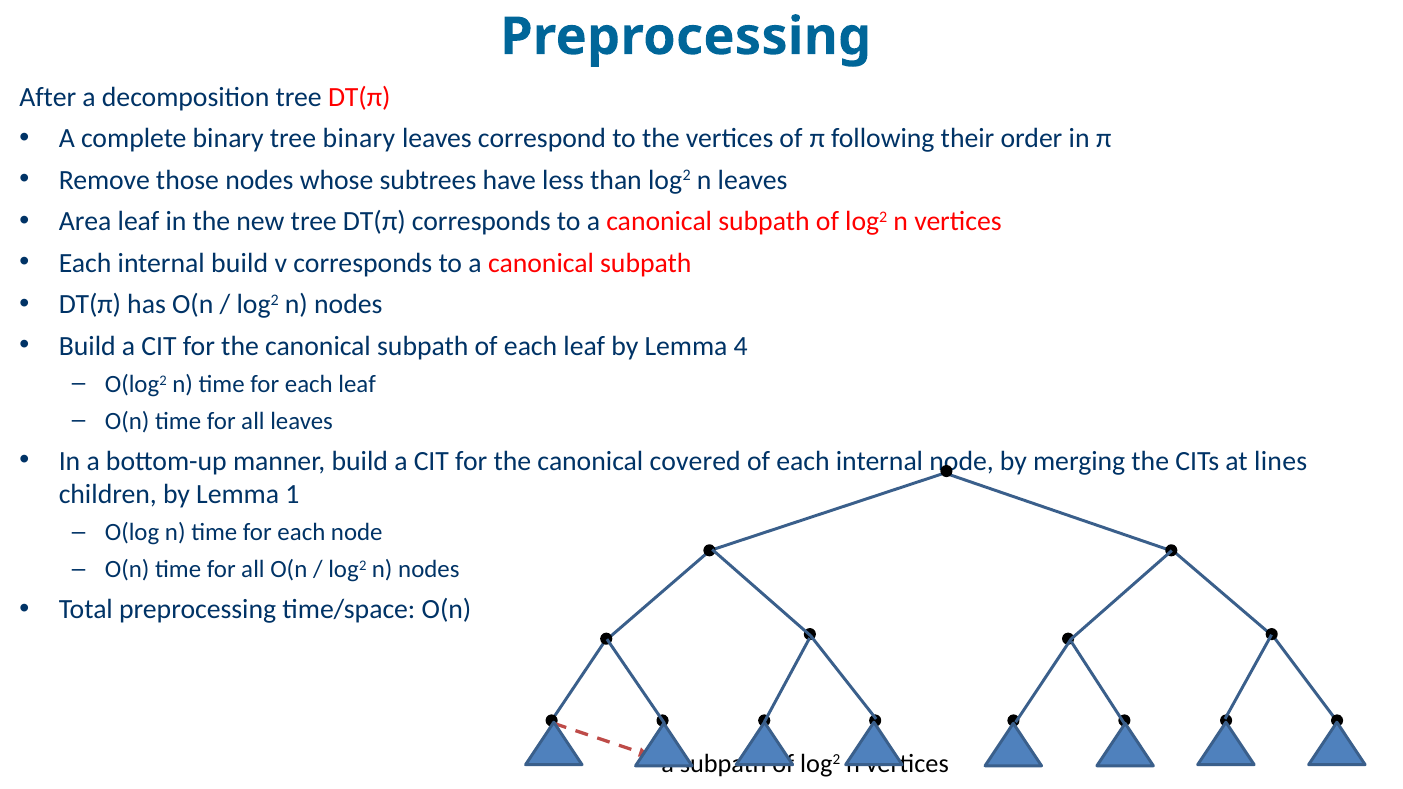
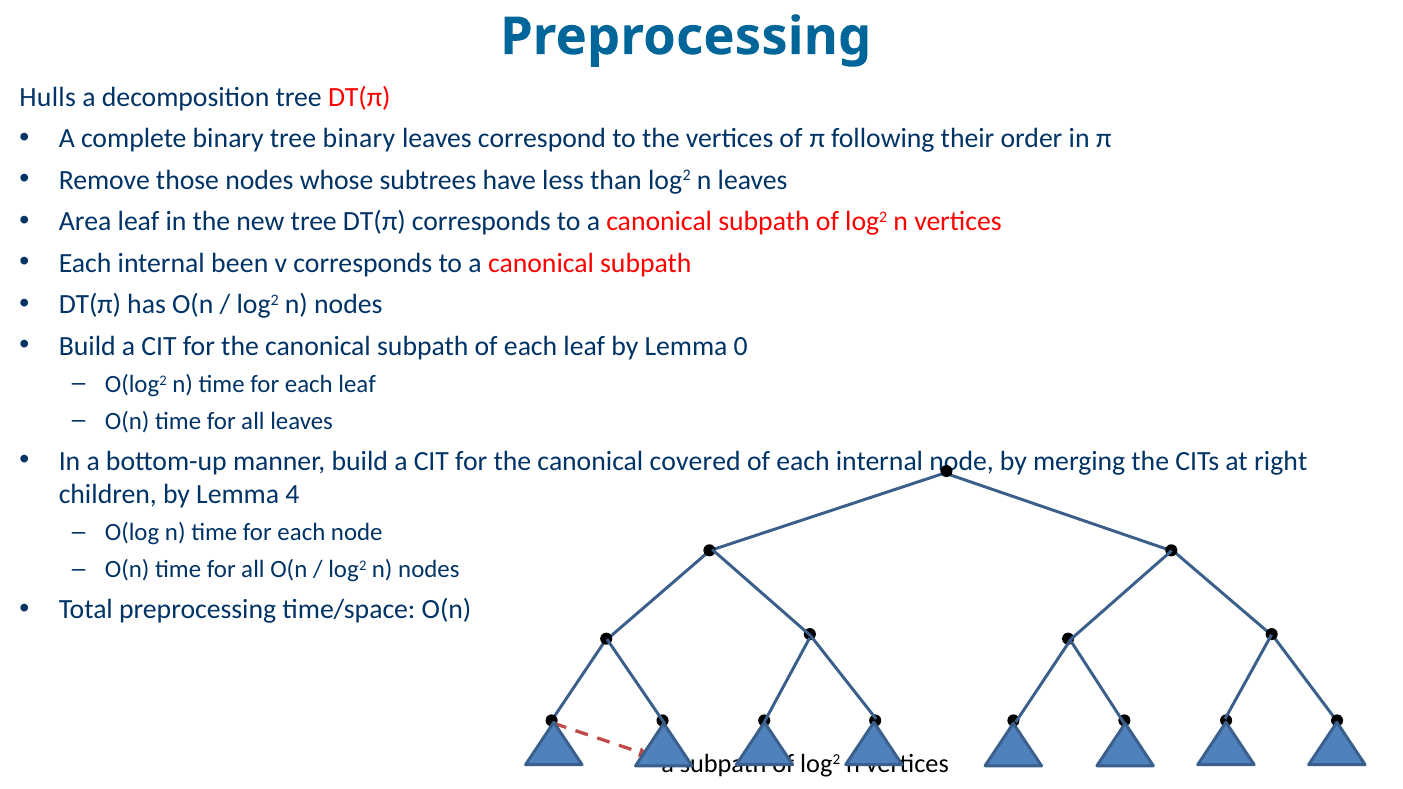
After: After -> Hulls
internal build: build -> been
4: 4 -> 0
lines: lines -> right
1: 1 -> 4
